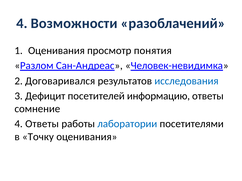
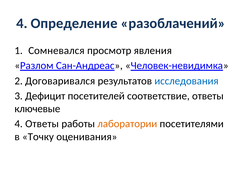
Возможности: Возможности -> Определение
Оценивания at (56, 51): Оценивания -> Сомневался
понятия: понятия -> явления
информацию: информацию -> соответствие
сомнение: сомнение -> ключевые
лаборатории colour: blue -> orange
